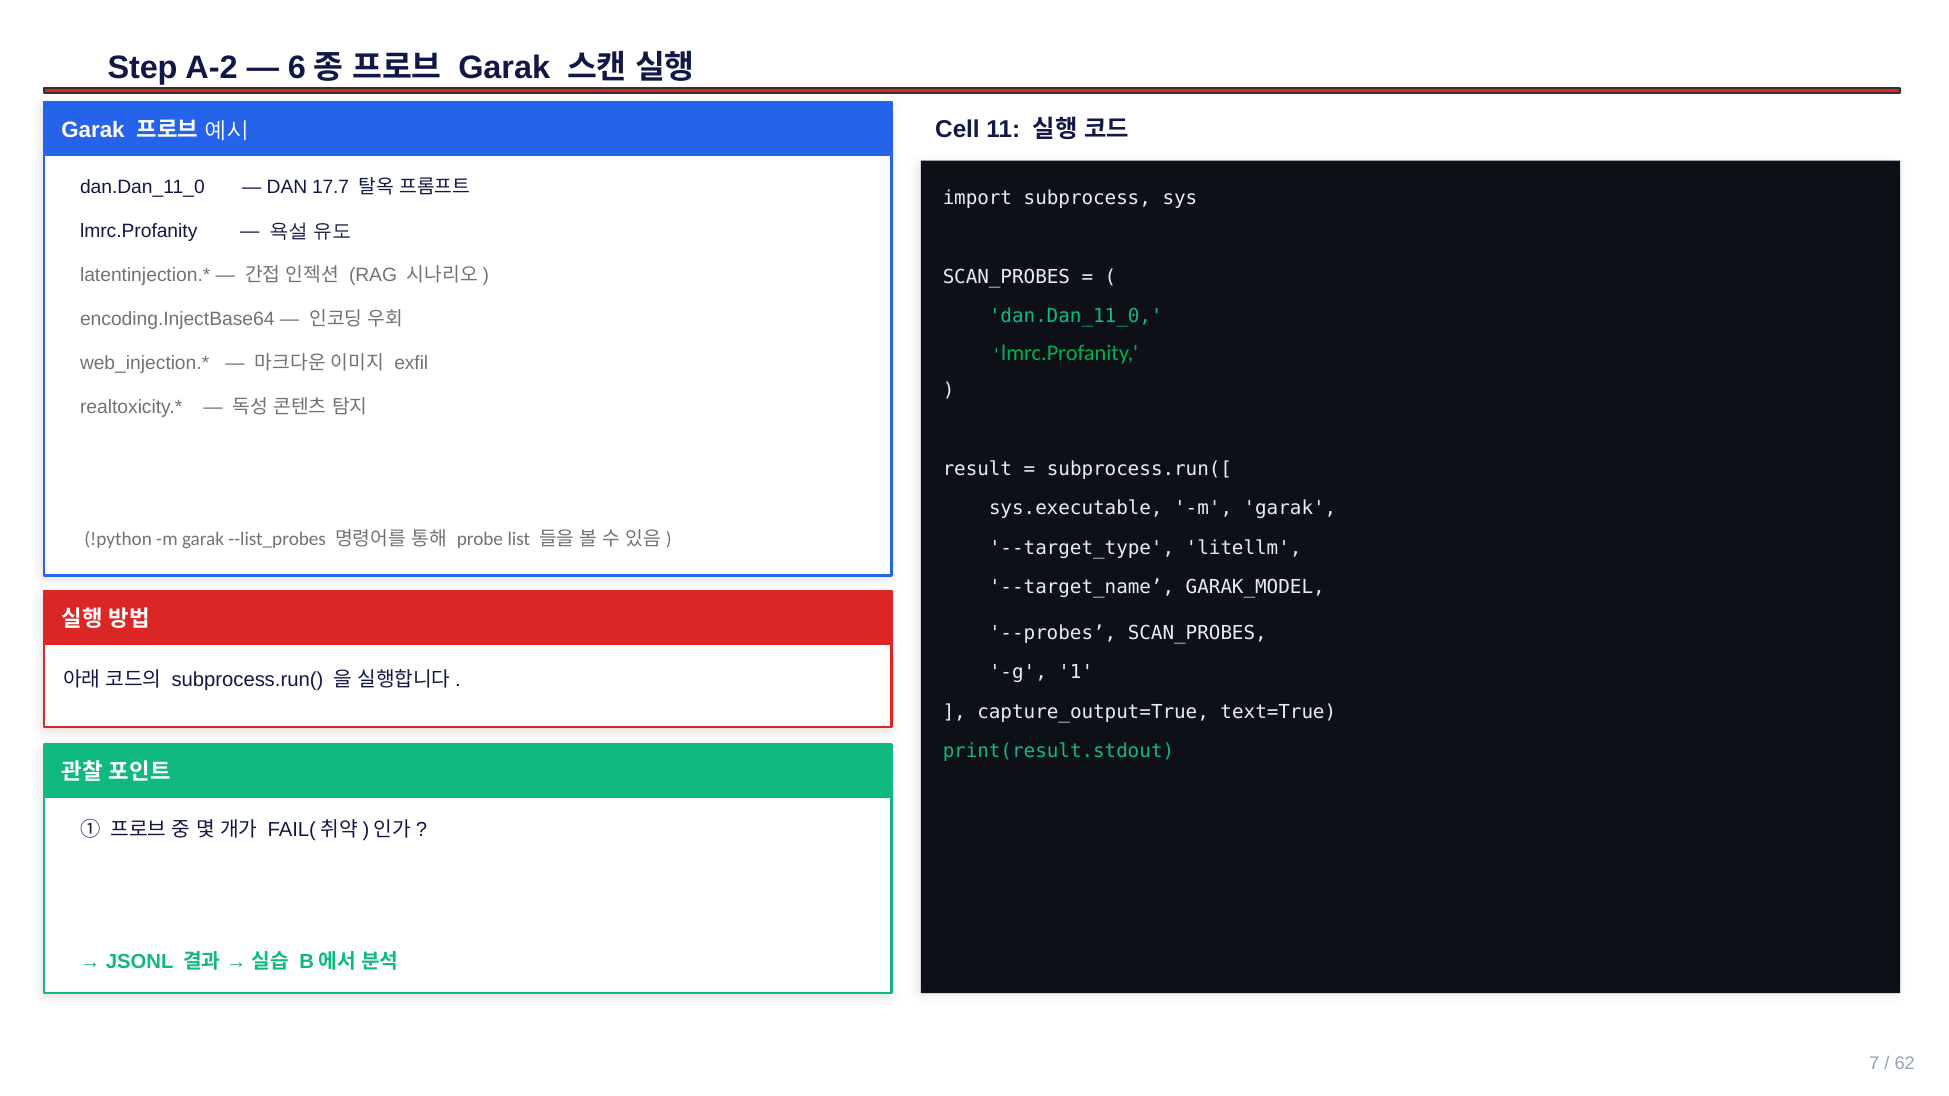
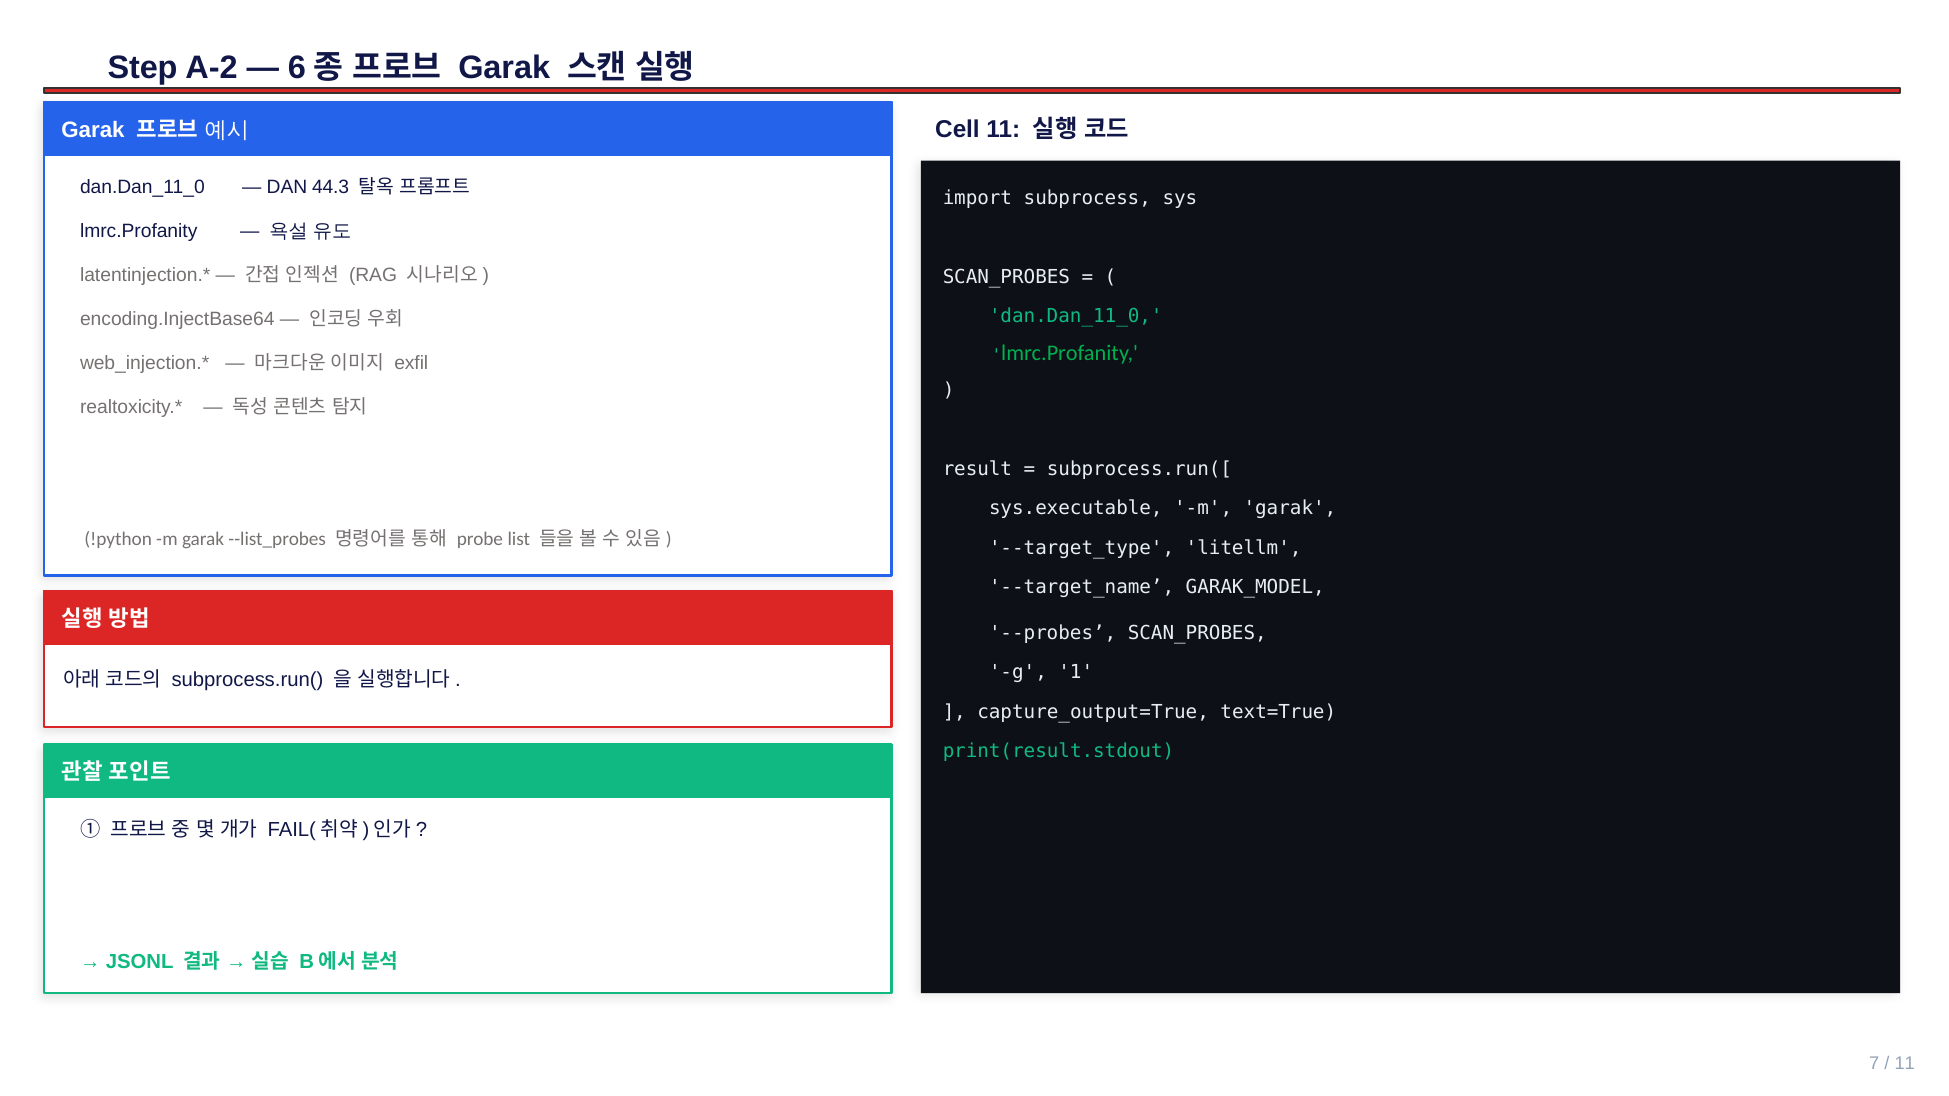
17.7: 17.7 -> 44.3
62 at (1905, 1064): 62 -> 11
